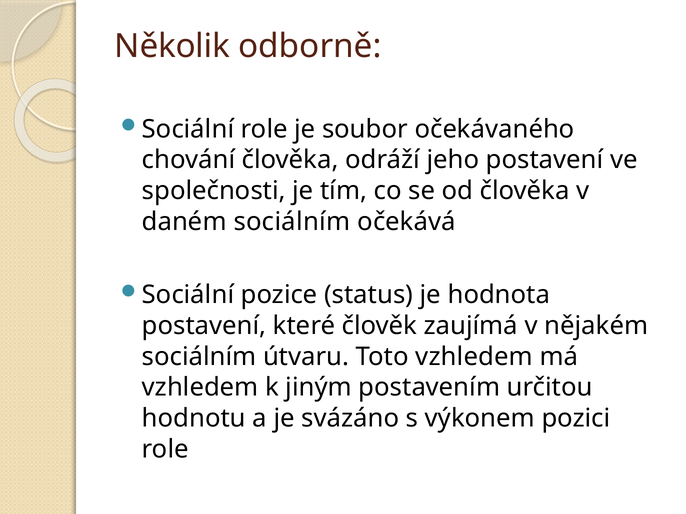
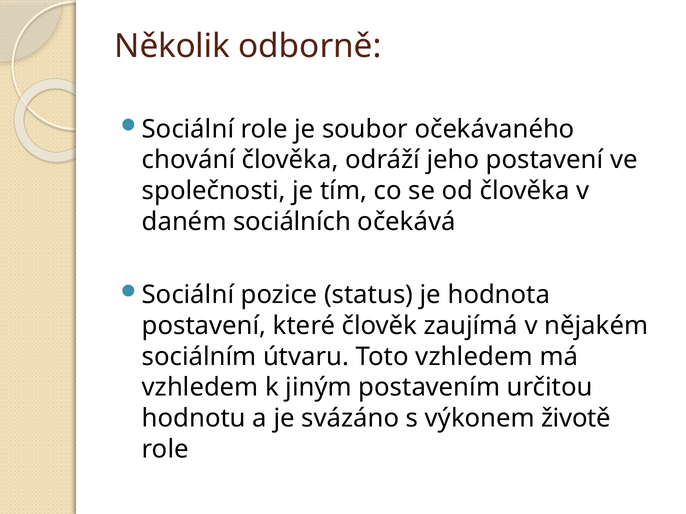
daném sociálním: sociálním -> sociálních
pozici: pozici -> životě
